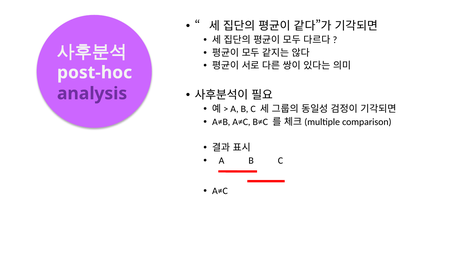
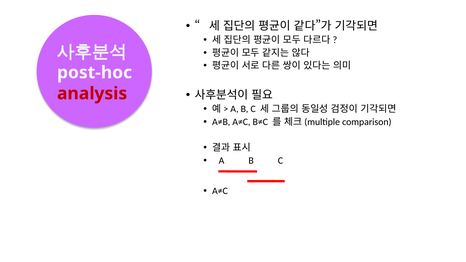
analysis colour: purple -> red
